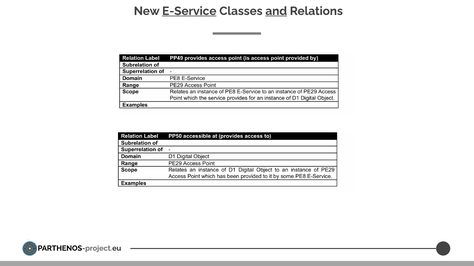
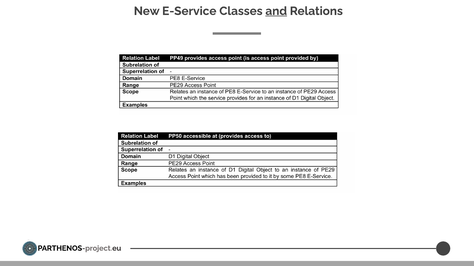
E-Service underline: present -> none
